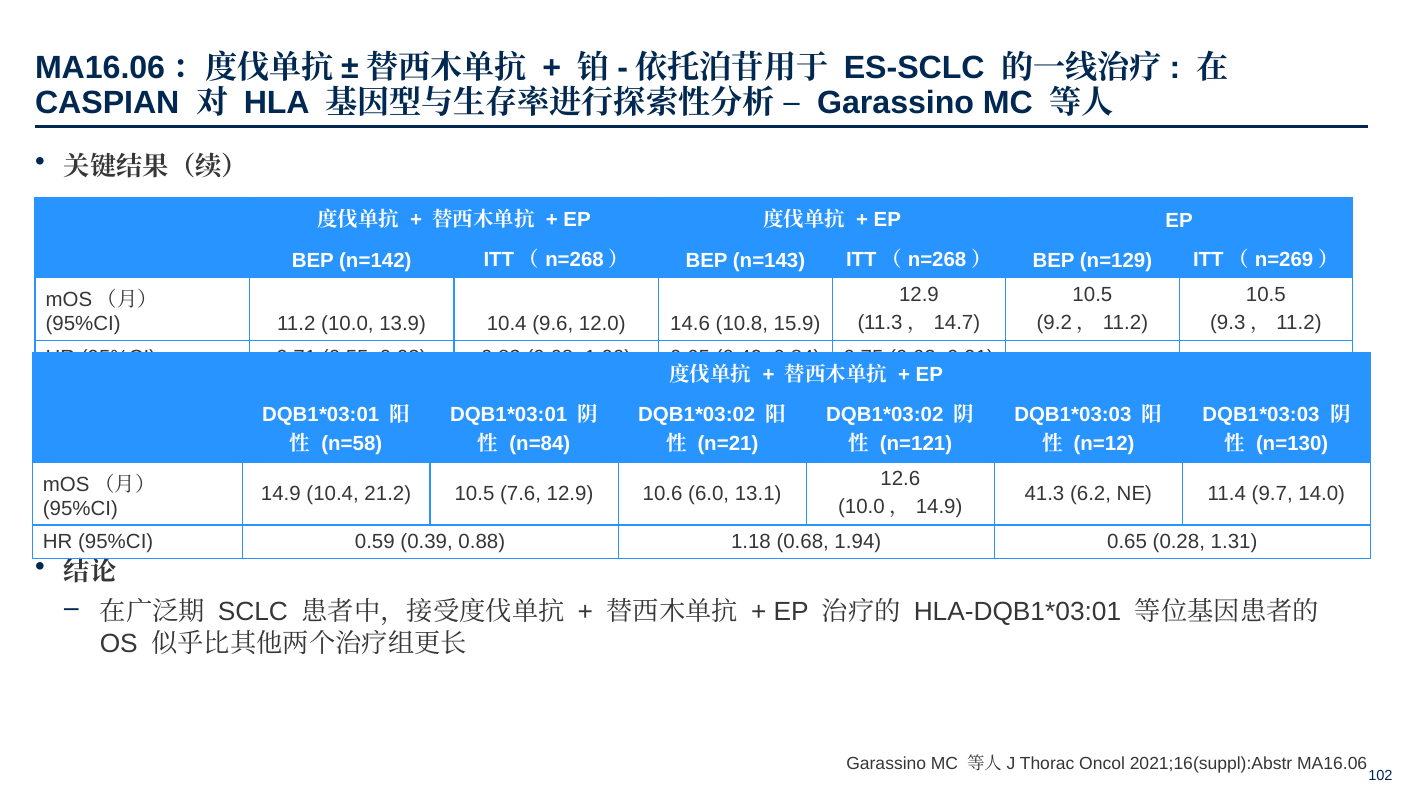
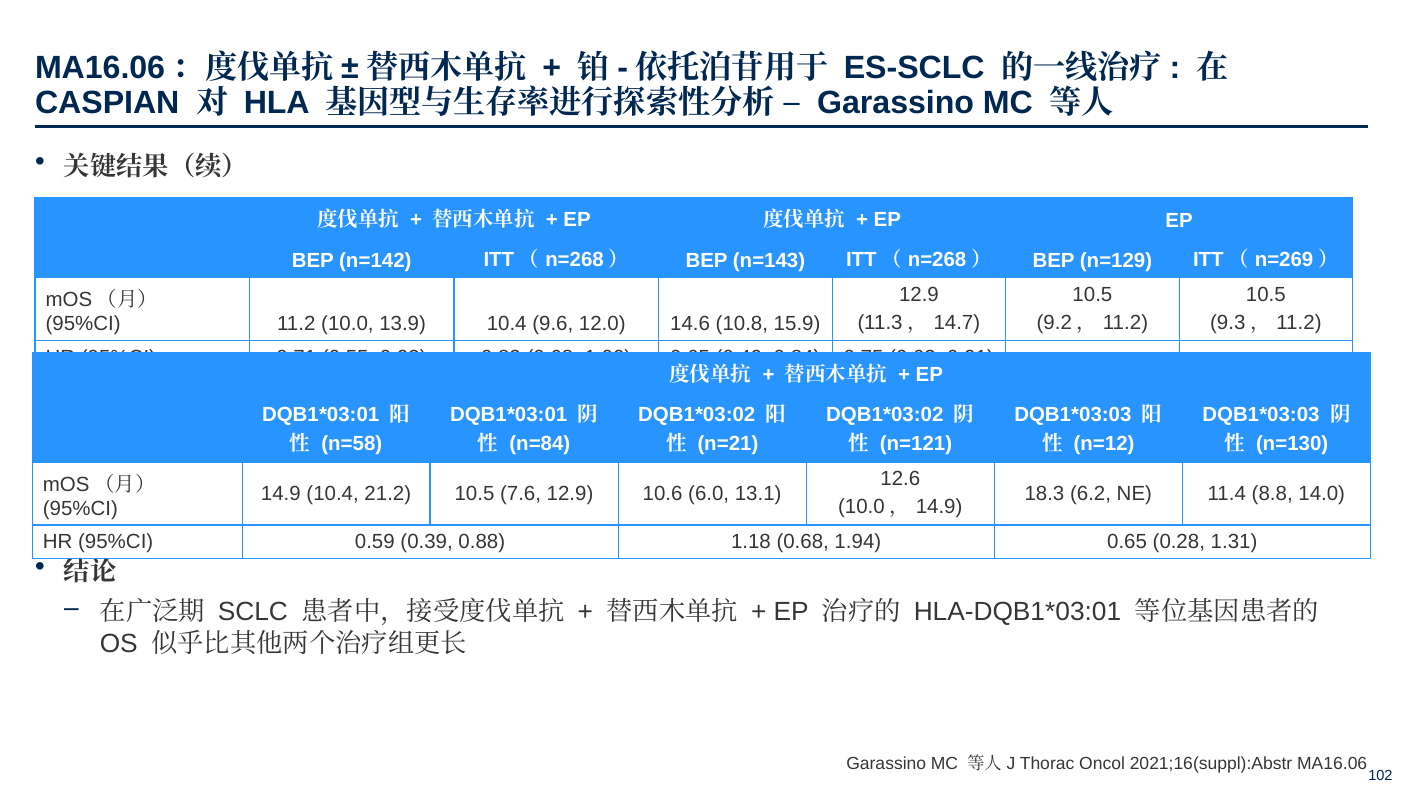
41.3: 41.3 -> 18.3
9.7: 9.7 -> 8.8
